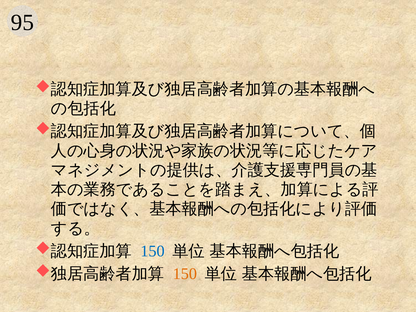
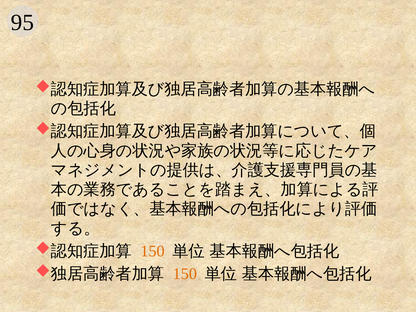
150 at (153, 251) colour: blue -> orange
